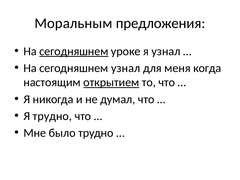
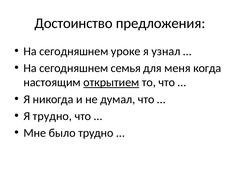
Моральным: Моральным -> Достоинство
сегодняшнем at (74, 51) underline: present -> none
сегодняшнем узнал: узнал -> семья
